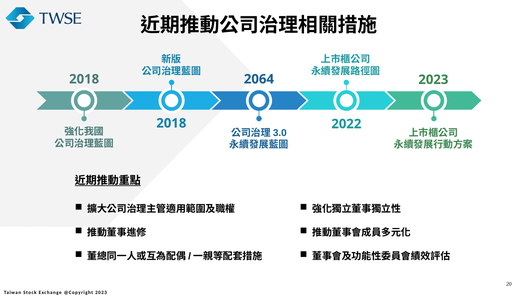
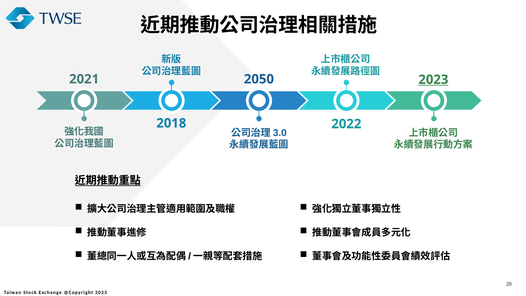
2018 at (84, 79): 2018 -> 2021
2064: 2064 -> 2050
2023 at (433, 80) underline: none -> present
